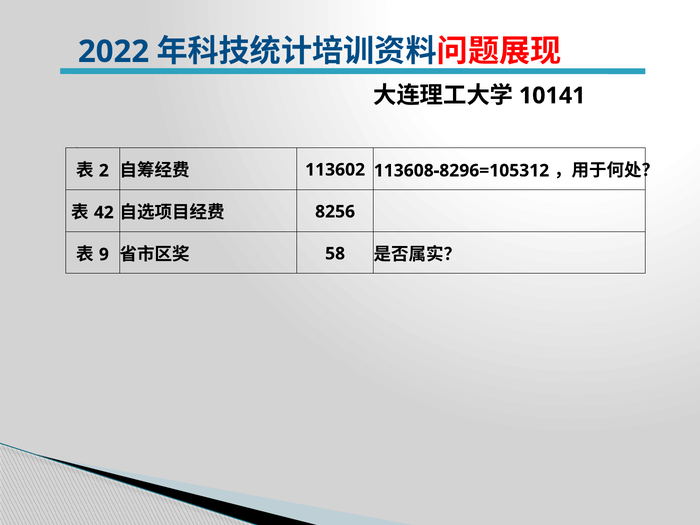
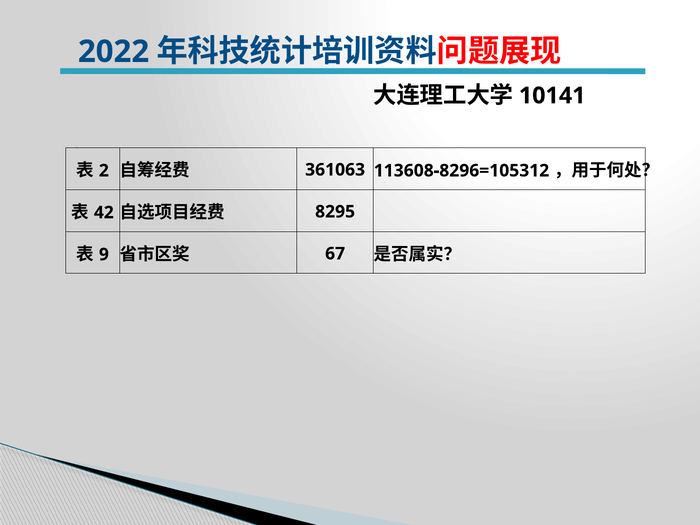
113602: 113602 -> 361063
8256: 8256 -> 8295
58: 58 -> 67
